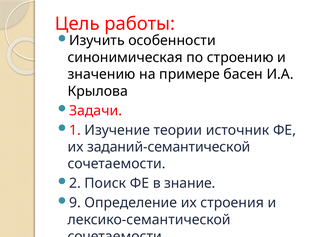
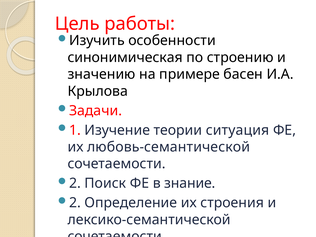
источник: источник -> ситуация
заданий-семантической: заданий-семантической -> любовь-семантической
9 at (75, 203): 9 -> 2
